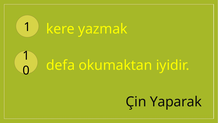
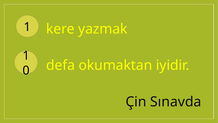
Yaparak: Yaparak -> Sınavda
